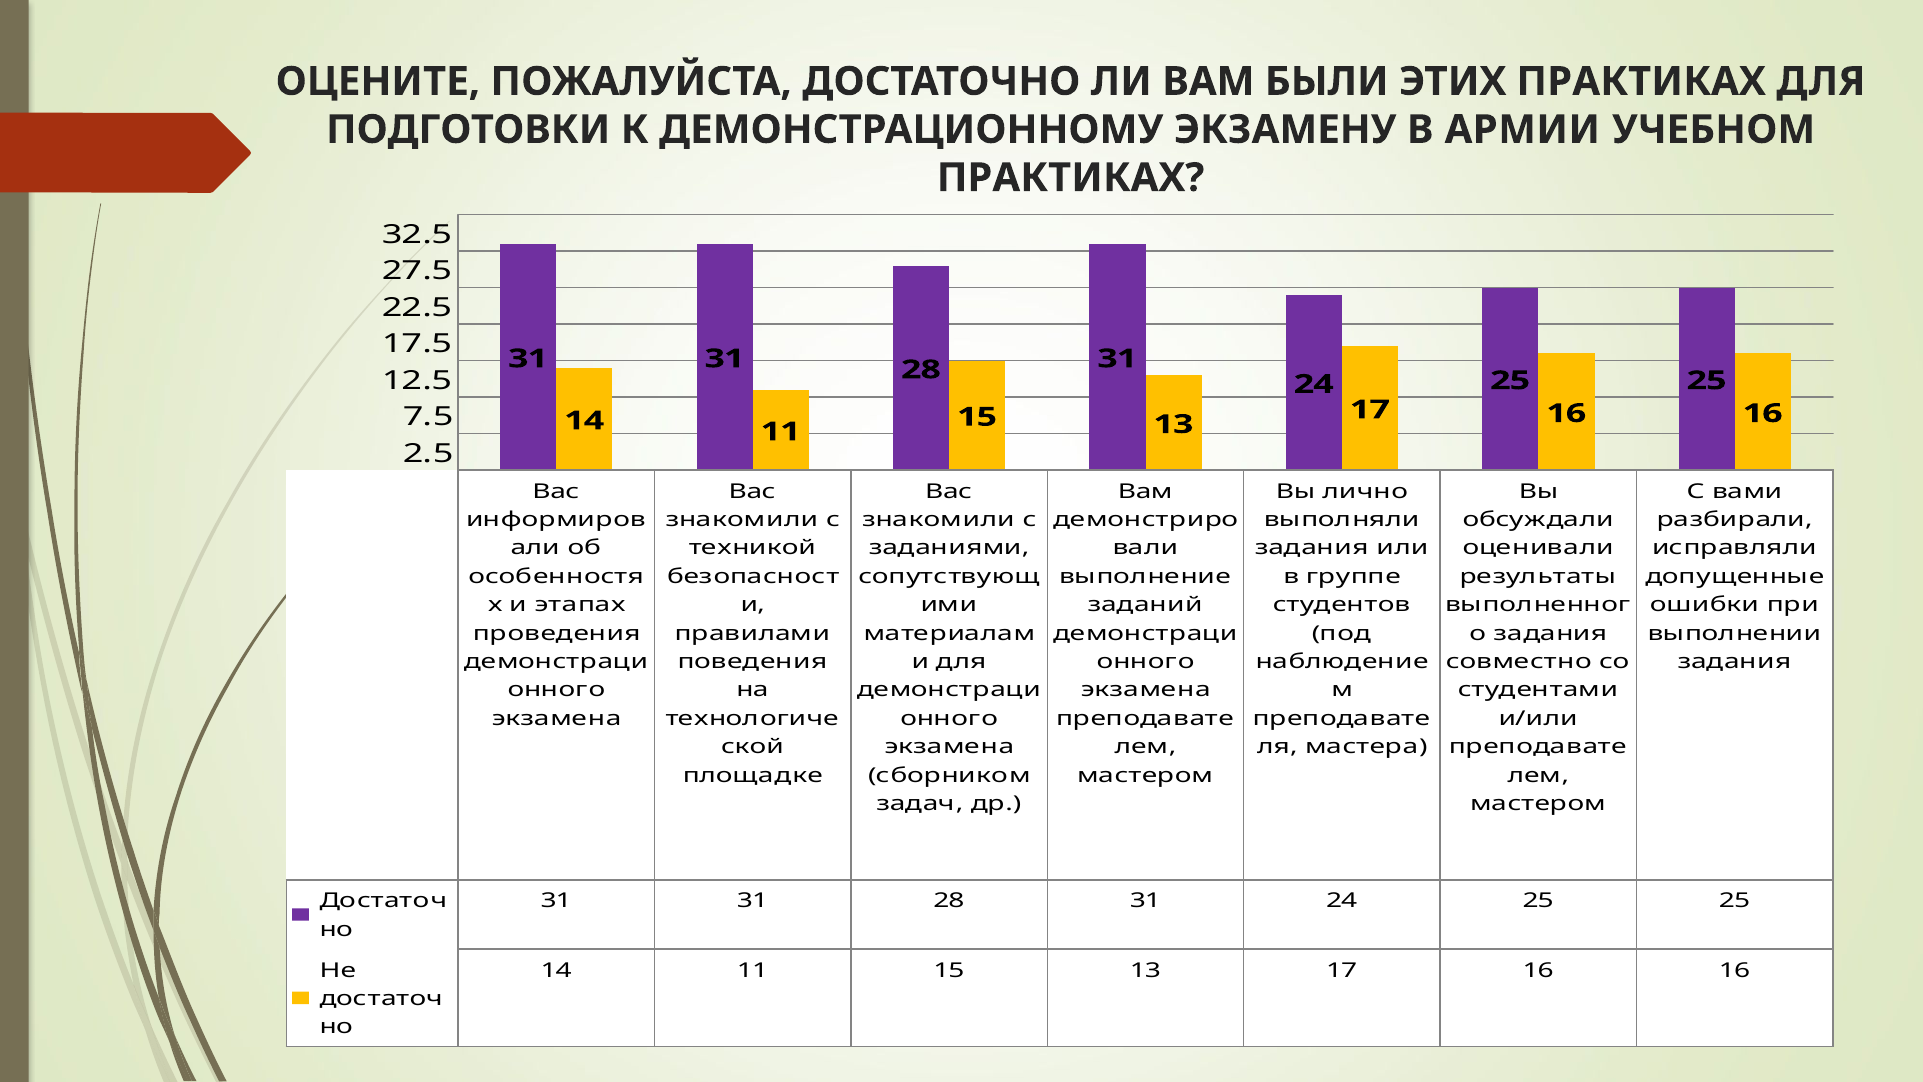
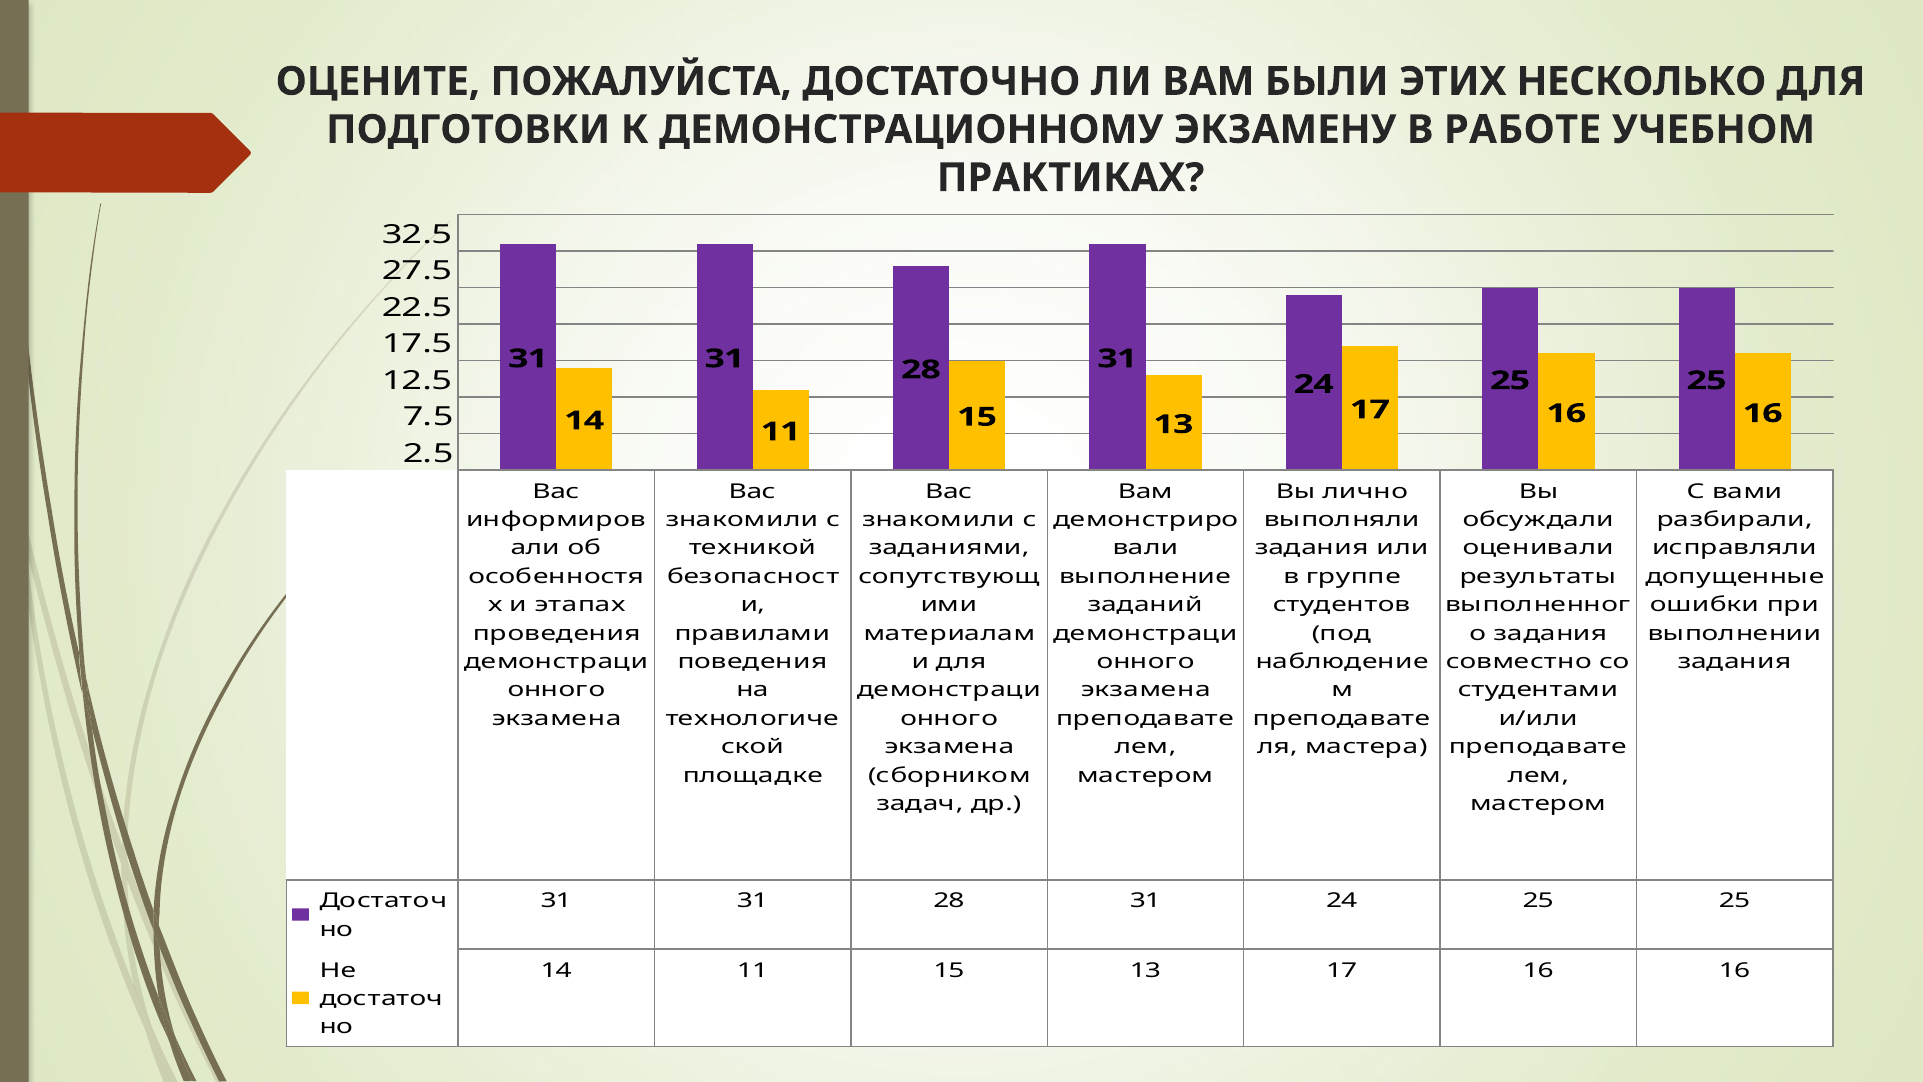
ЭТИХ ПРАКТИКАХ: ПРАКТИКАХ -> НЕСКОЛЬКО
АРМИИ: АРМИИ -> РАБОТЕ
